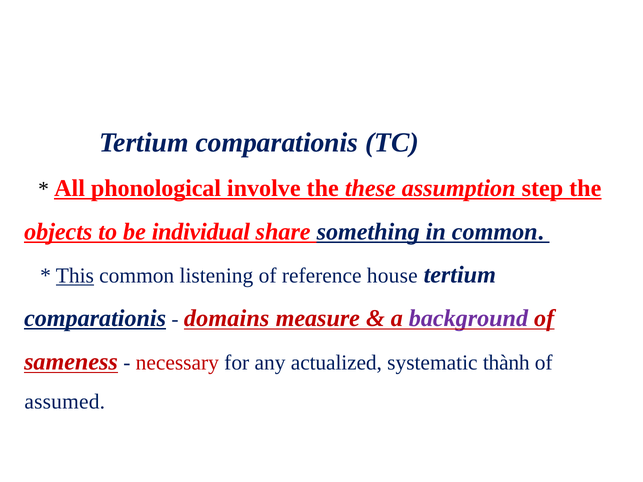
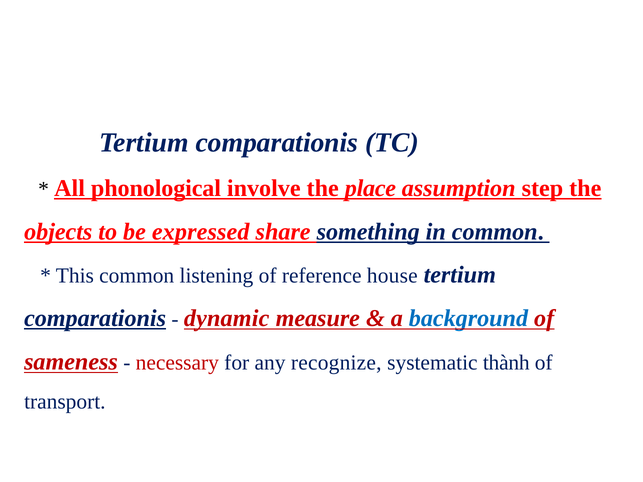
these: these -> place
individual: individual -> expressed
This underline: present -> none
domains: domains -> dynamic
background colour: purple -> blue
actualized: actualized -> recognize
assumed: assumed -> transport
